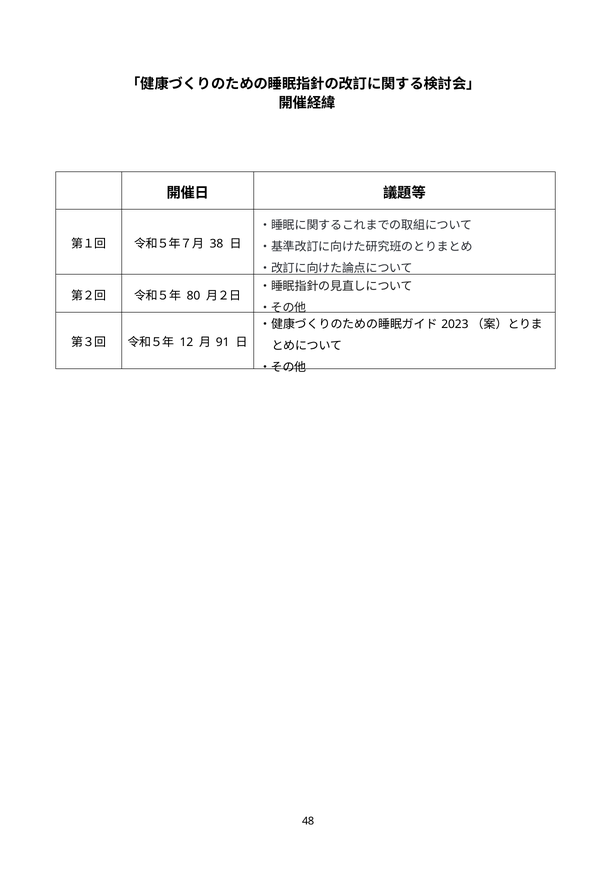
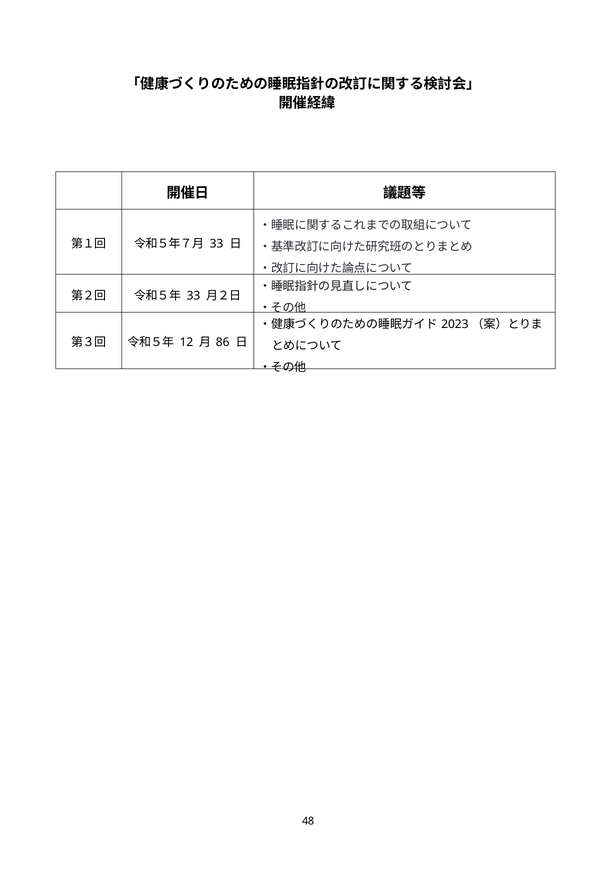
38 at (217, 244): 38 -> 33
80 at (193, 296): 80 -> 33
91: 91 -> 86
